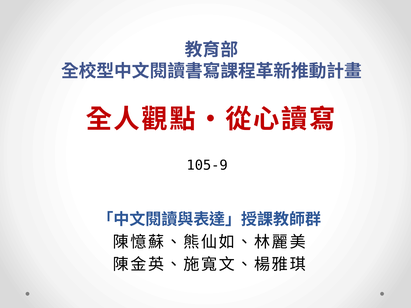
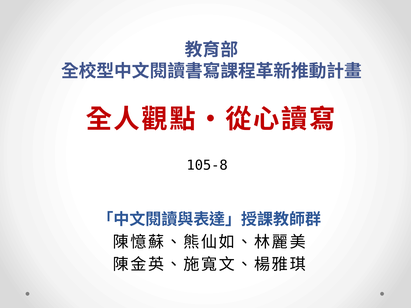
105-9: 105-9 -> 105-8
